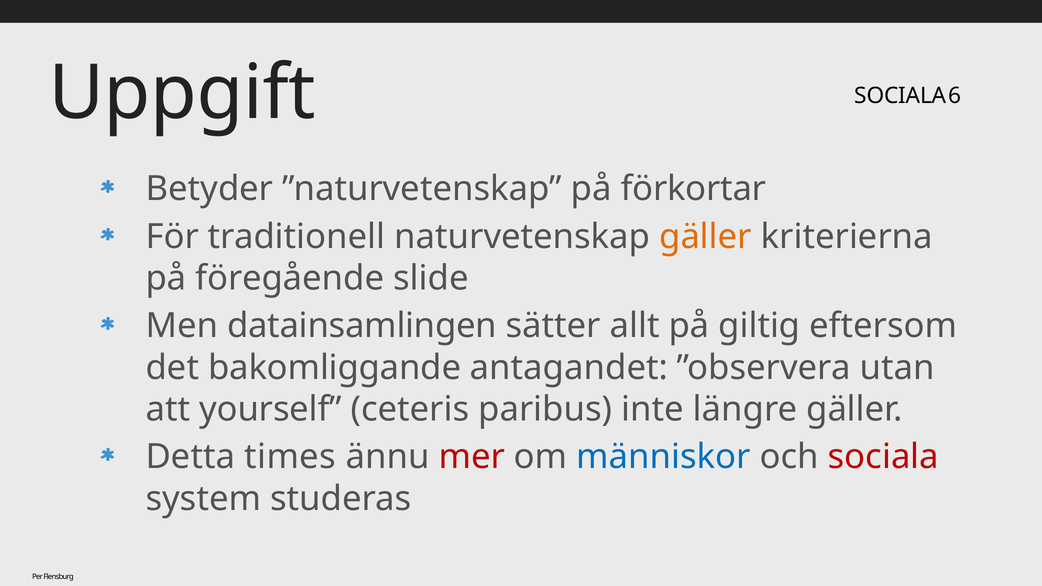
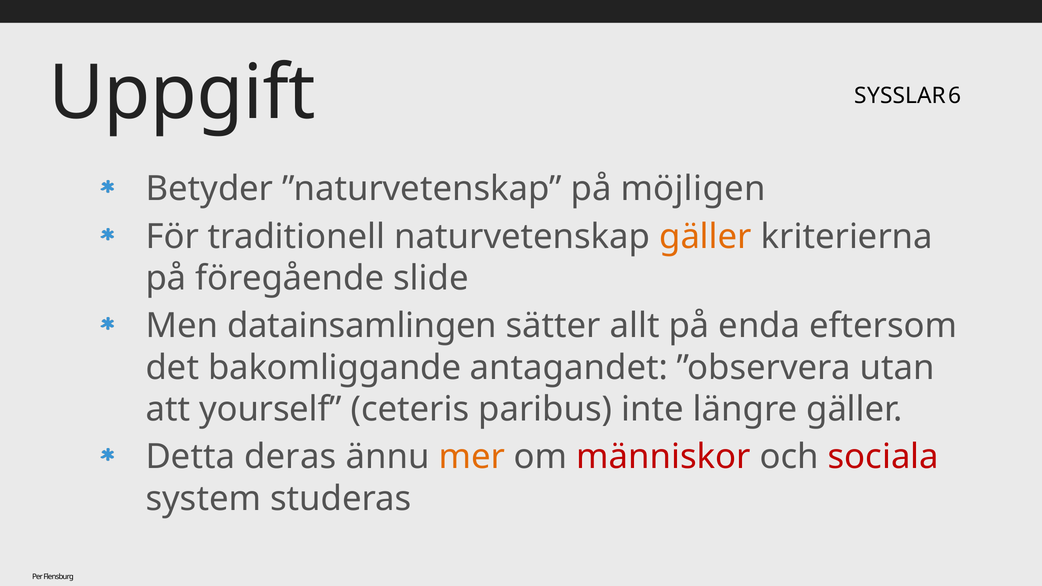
SOCIALA at (900, 96): SOCIALA -> SYSSLAR
förkortar: förkortar -> möjligen
giltig: giltig -> enda
times: times -> deras
mer colour: red -> orange
människor colour: blue -> red
